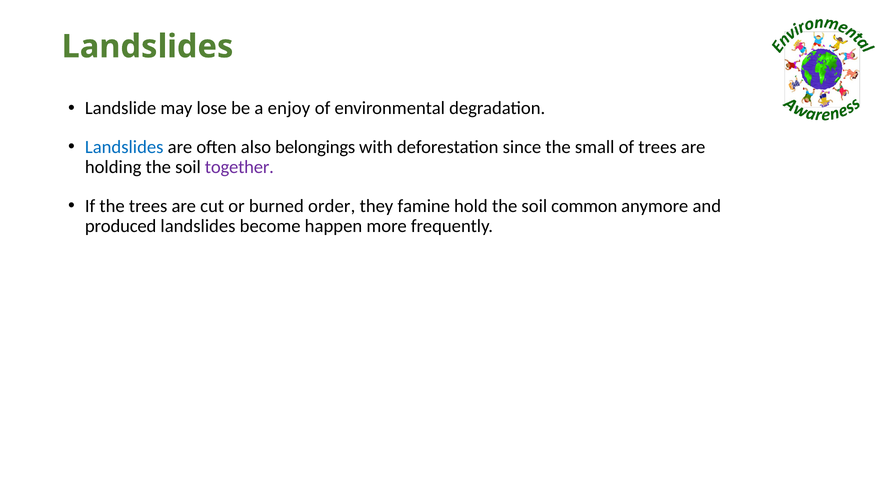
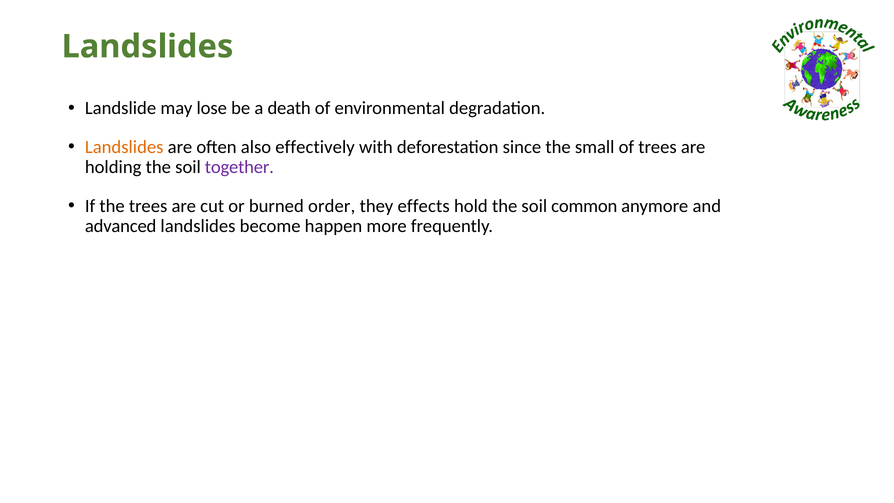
enjoy: enjoy -> death
Landslides at (124, 147) colour: blue -> orange
belongings: belongings -> effectively
famine: famine -> effects
produced: produced -> advanced
